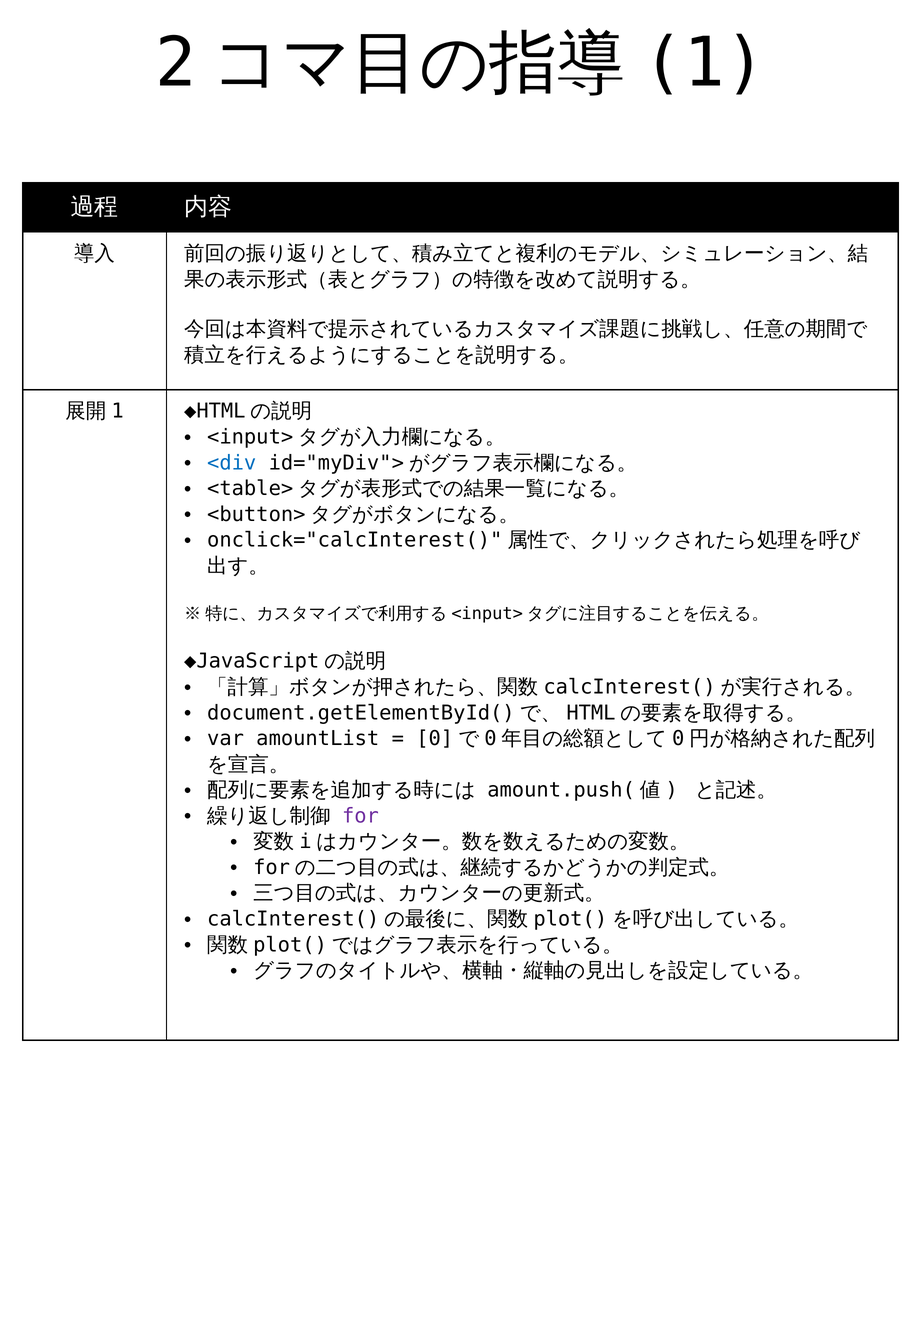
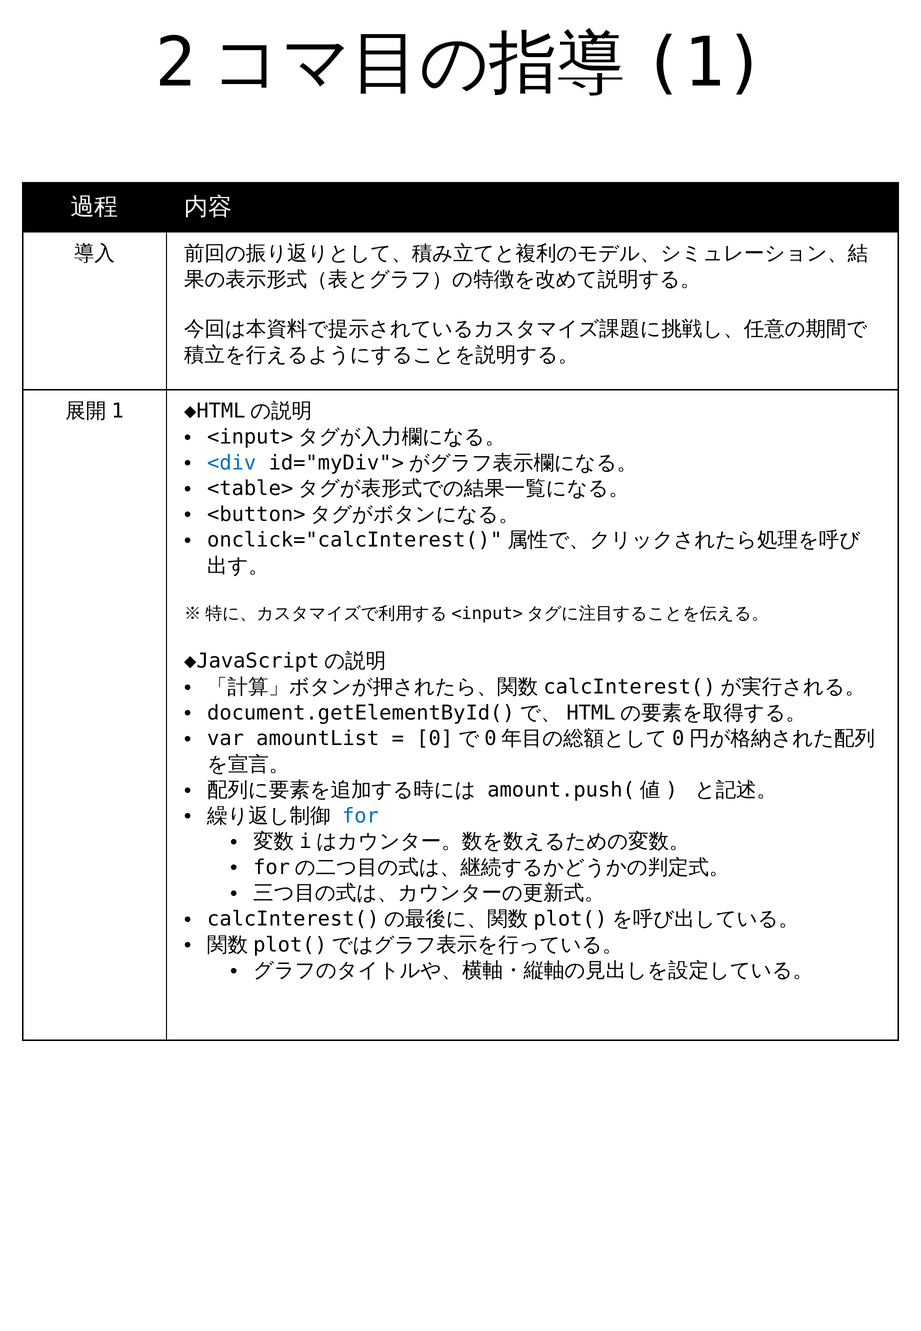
for colour: purple -> blue
